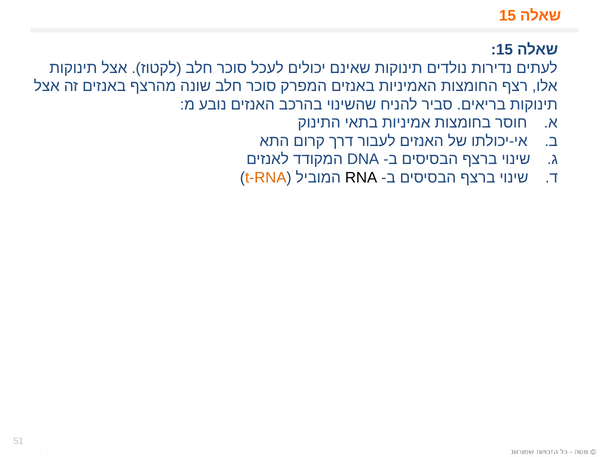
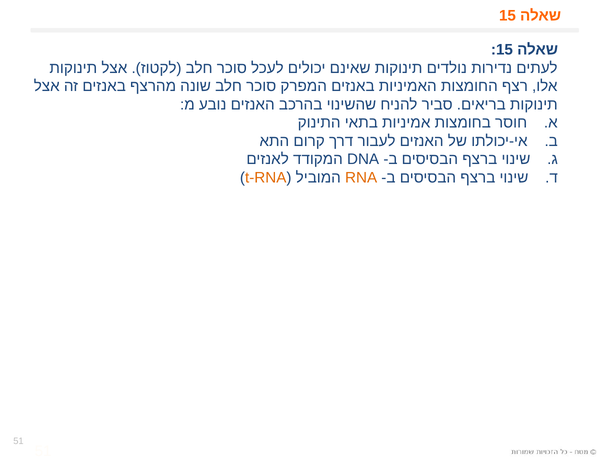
RNA colour: black -> orange
